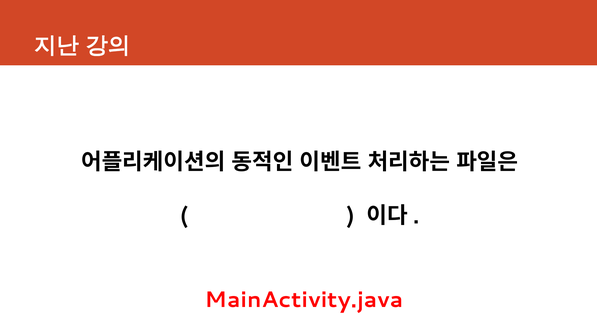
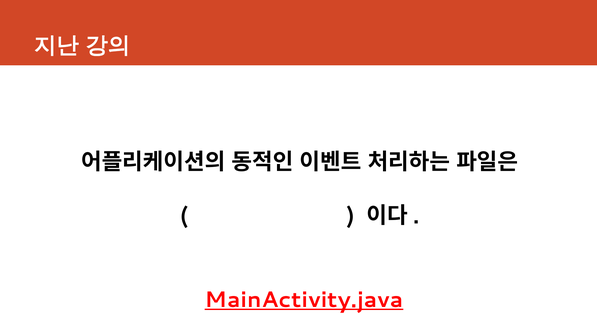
MainActivity.java underline: none -> present
